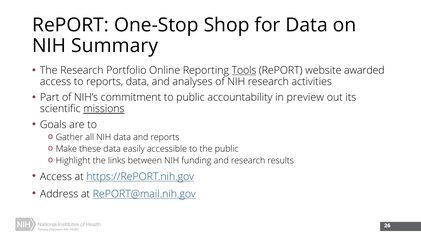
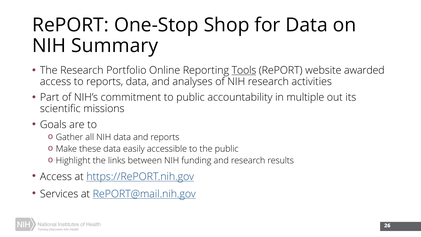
preview: preview -> multiple
missions underline: present -> none
Address: Address -> Services
